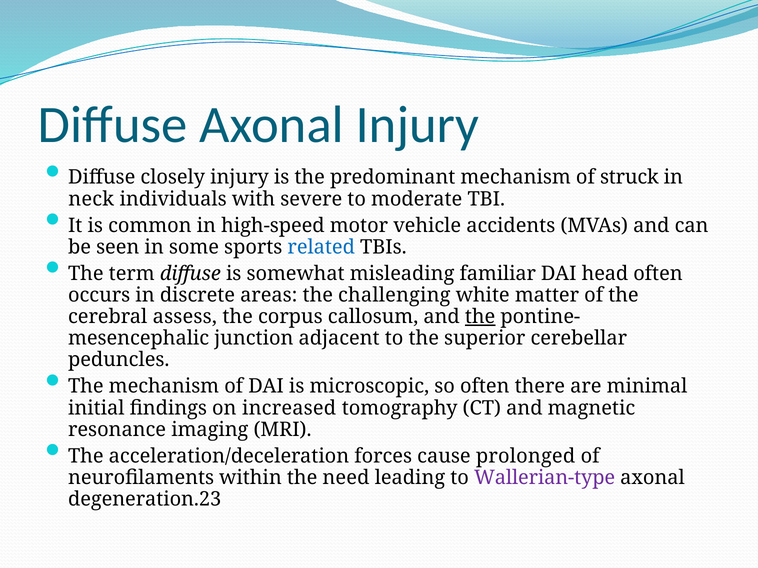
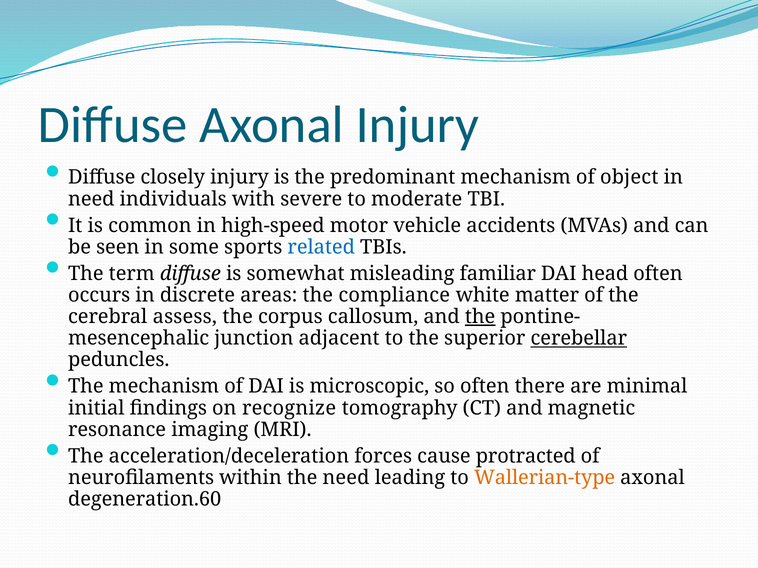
struck: struck -> object
neck at (91, 199): neck -> need
challenging: challenging -> compliance
cerebellar underline: none -> present
increased: increased -> recognize
prolonged: prolonged -> protracted
Wallerian-type colour: purple -> orange
degeneration.23: degeneration.23 -> degeneration.60
